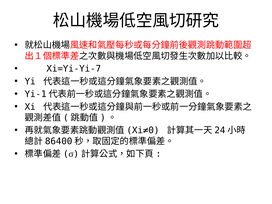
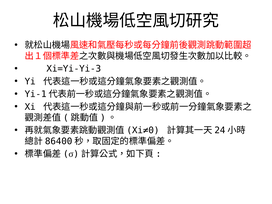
Xi=Yi-Yi-7: Xi=Yi-Yi-7 -> Xi=Yi-Yi-3
